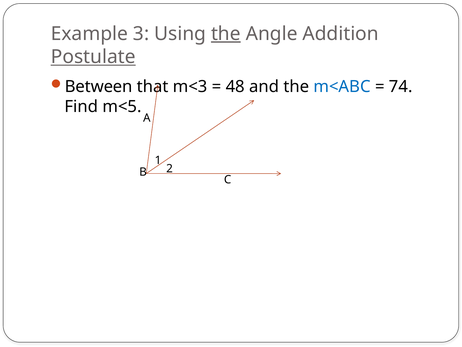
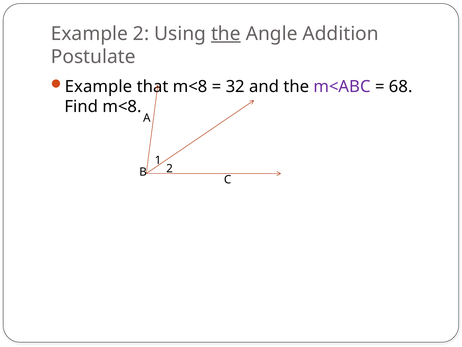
Example 3: 3 -> 2
Postulate underline: present -> none
Between at (99, 87): Between -> Example
that m<3: m<3 -> m<8
48: 48 -> 32
m<ABC colour: blue -> purple
74: 74 -> 68
Find m<5: m<5 -> m<8
